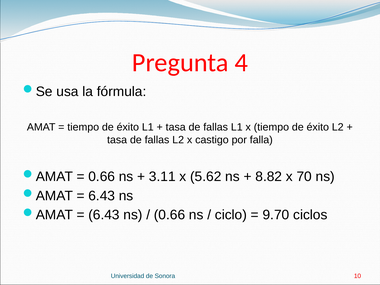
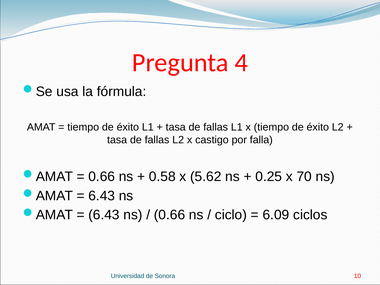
3.11: 3.11 -> 0.58
8.82: 8.82 -> 0.25
9.70: 9.70 -> 6.09
